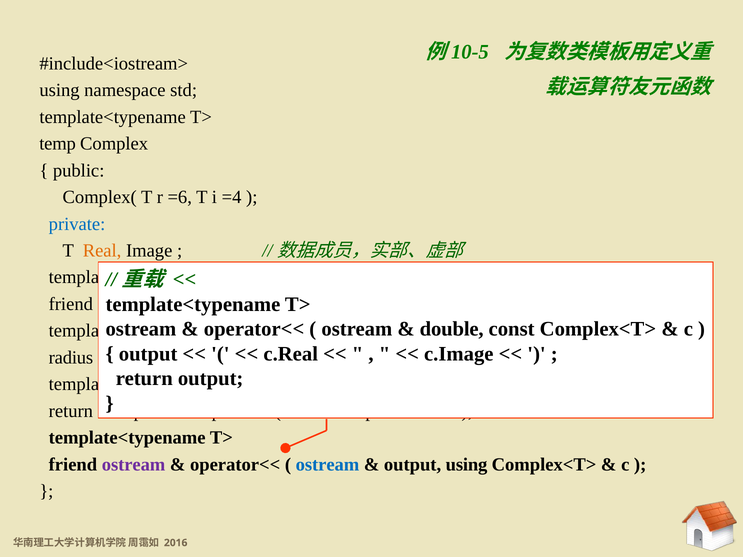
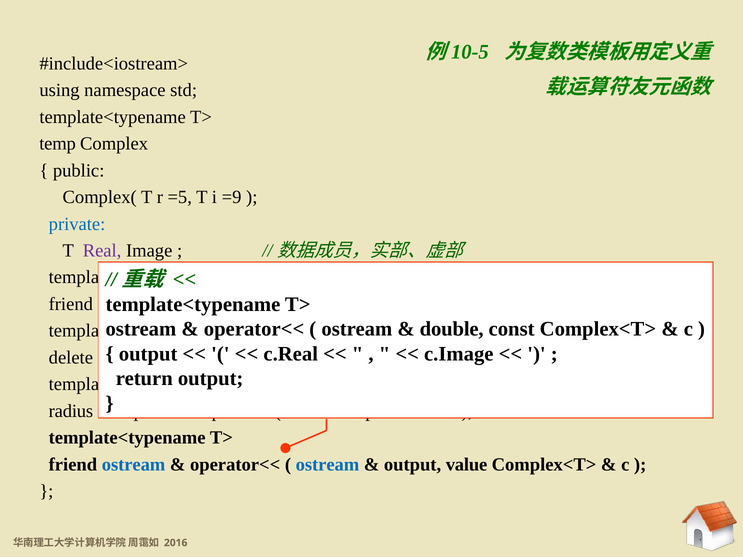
=6: =6 -> =5
=4: =4 -> =9
Real colour: orange -> purple
radius: radius -> delete
return at (71, 411): return -> radius
ostream at (134, 465) colour: purple -> blue
output using: using -> value
